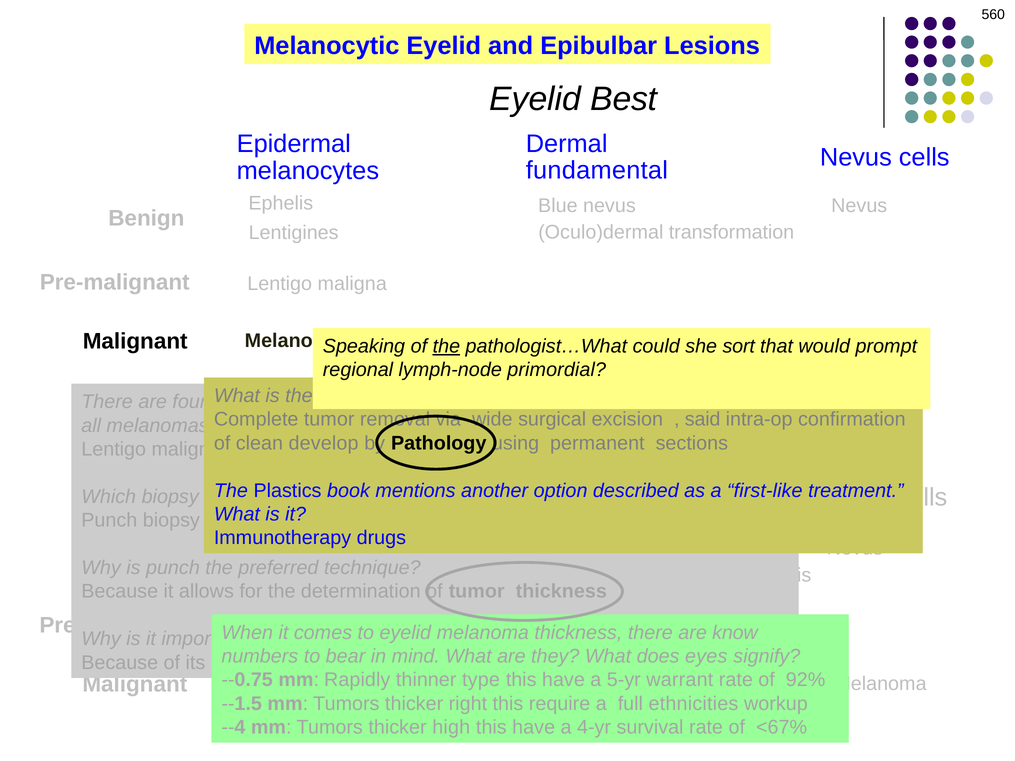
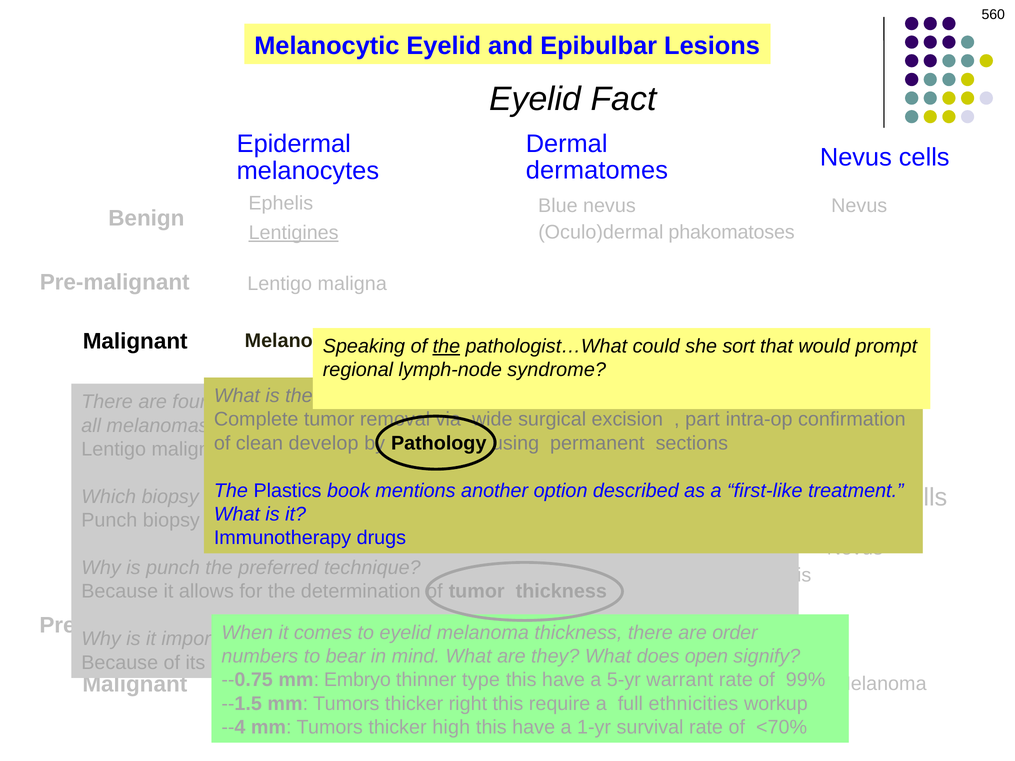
Best: Best -> Fact
fundamental: fundamental -> dermatomes
transformation: transformation -> phakomatoses
Lentigines underline: none -> present
primordial: primordial -> syndrome
said: said -> part
know: know -> order
eyes: eyes -> open
Rapidly: Rapidly -> Embryo
92%: 92% -> 99%
4-yr: 4-yr -> 1-yr
<67%: <67% -> <70%
